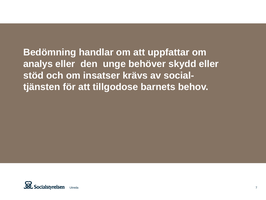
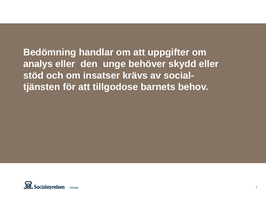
uppfattar: uppfattar -> uppgifter
